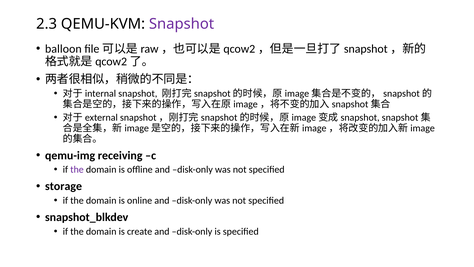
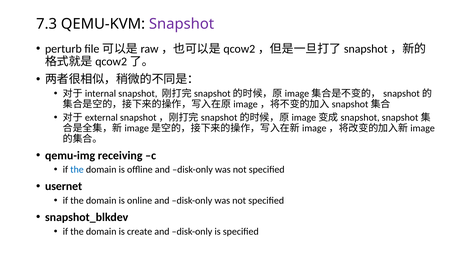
2.3: 2.3 -> 7.3
balloon: balloon -> perturb
the at (77, 169) colour: purple -> blue
storage: storage -> usernet
